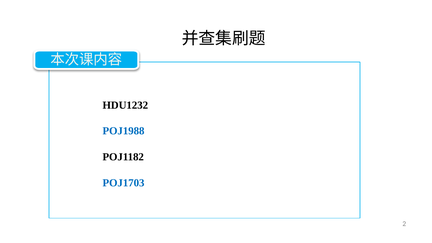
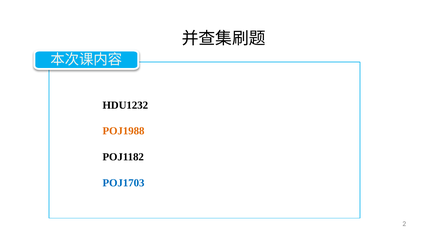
POJ1988 colour: blue -> orange
